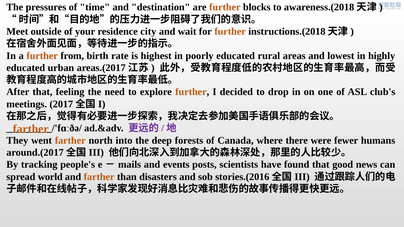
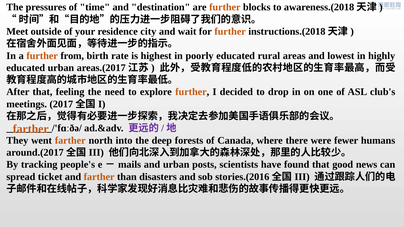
and events: events -> urban
world: world -> ticket
